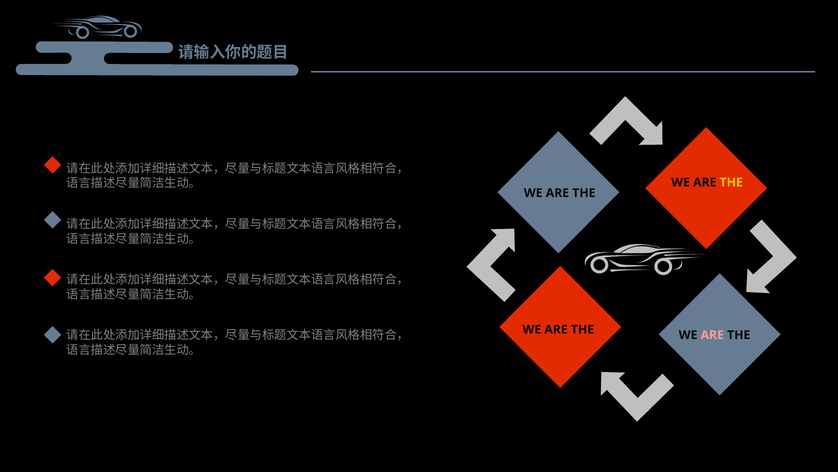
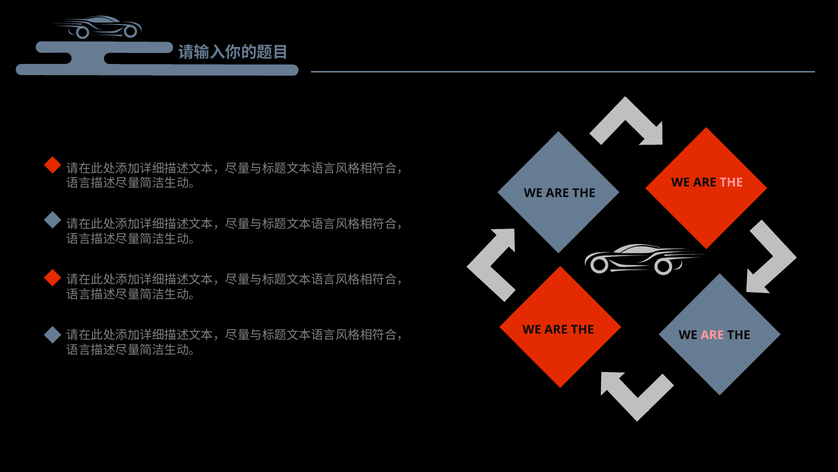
THE at (731, 182) colour: yellow -> pink
